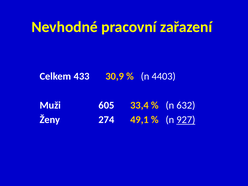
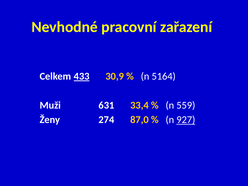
433 underline: none -> present
4403: 4403 -> 5164
605: 605 -> 631
632: 632 -> 559
49,1: 49,1 -> 87,0
